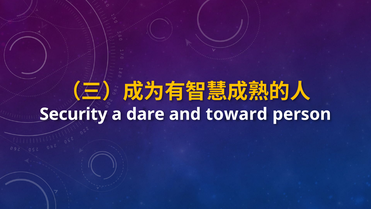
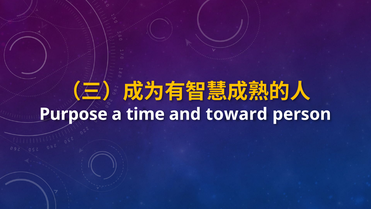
Security: Security -> Purpose
dare: dare -> time
